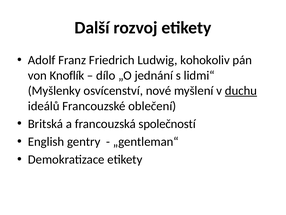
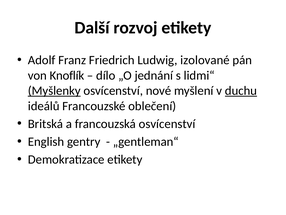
kohokoliv: kohokoliv -> izolované
Myšlenky underline: none -> present
francouzská společností: společností -> osvícenství
